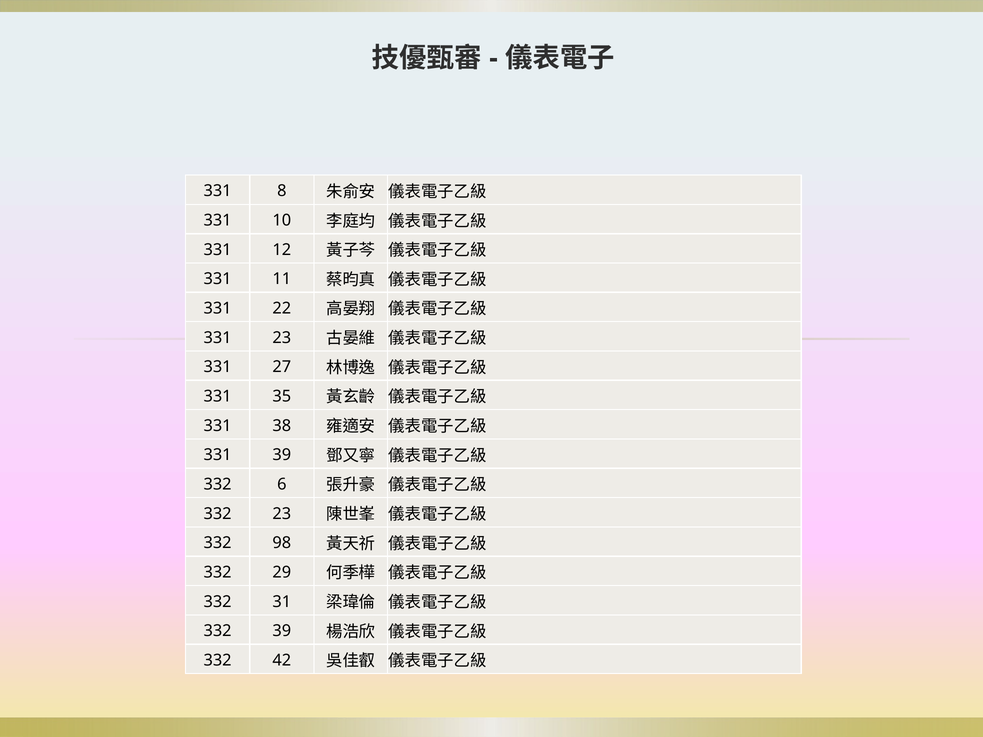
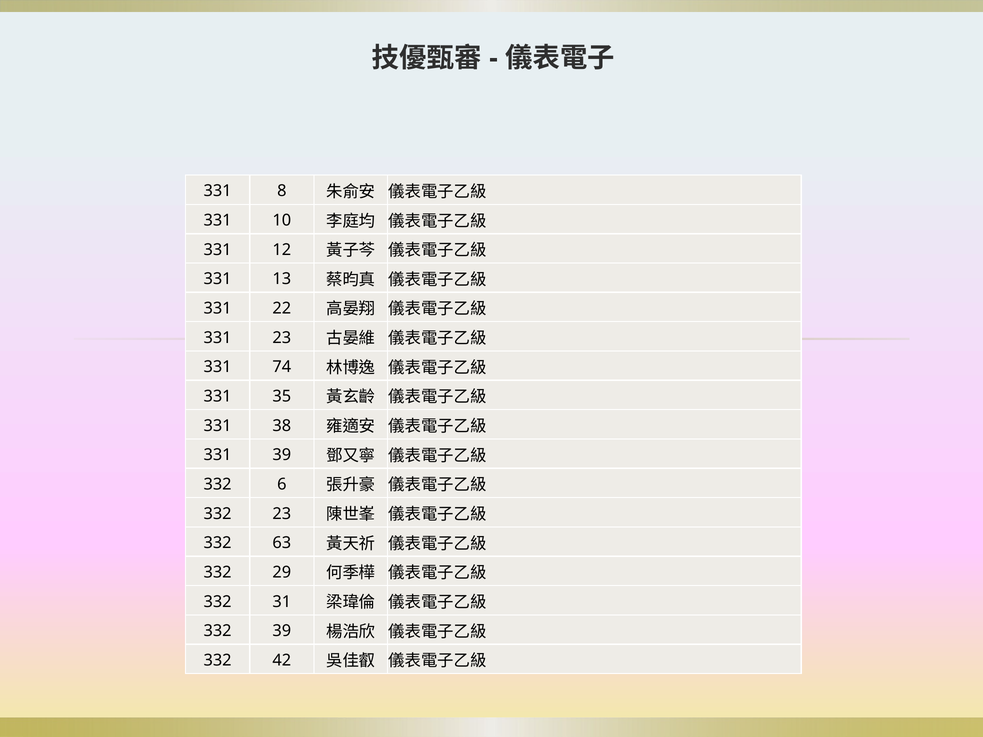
11: 11 -> 13
27: 27 -> 74
98: 98 -> 63
